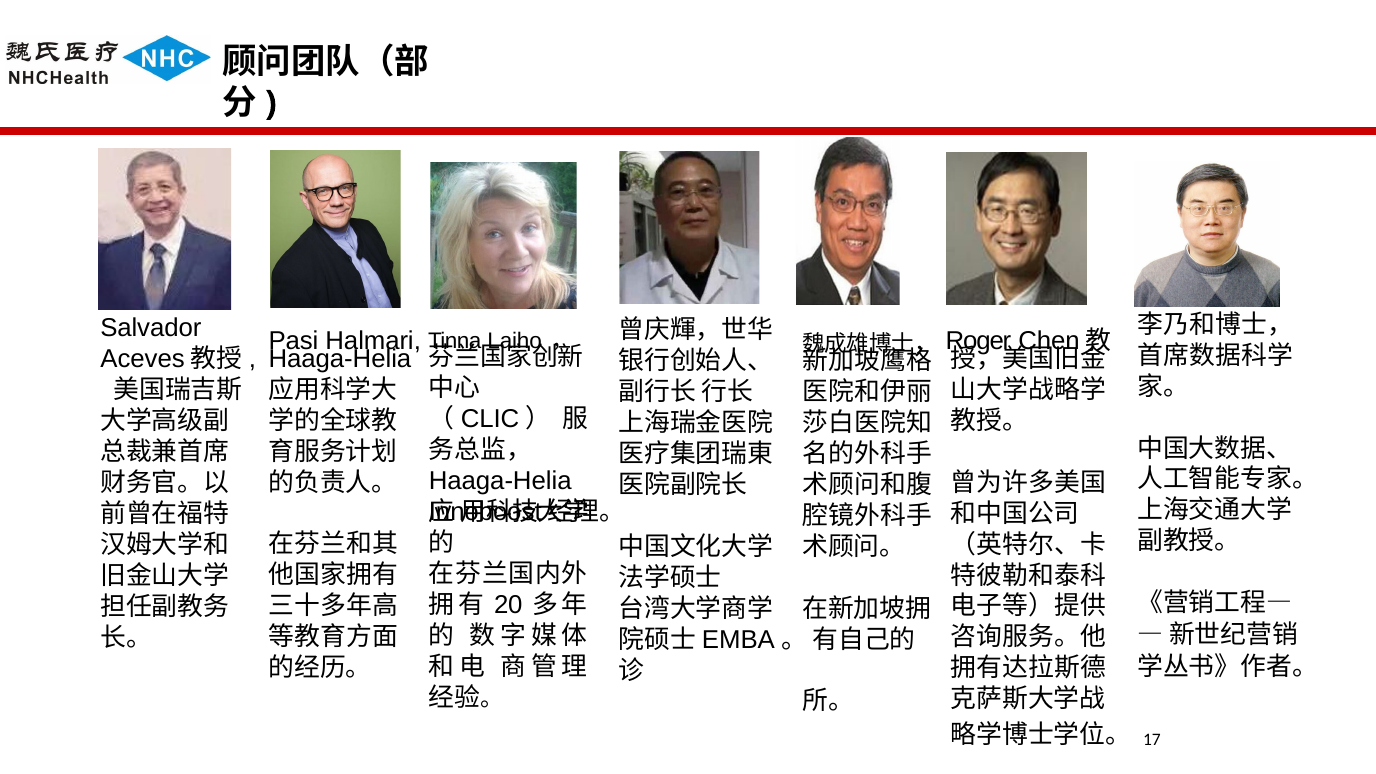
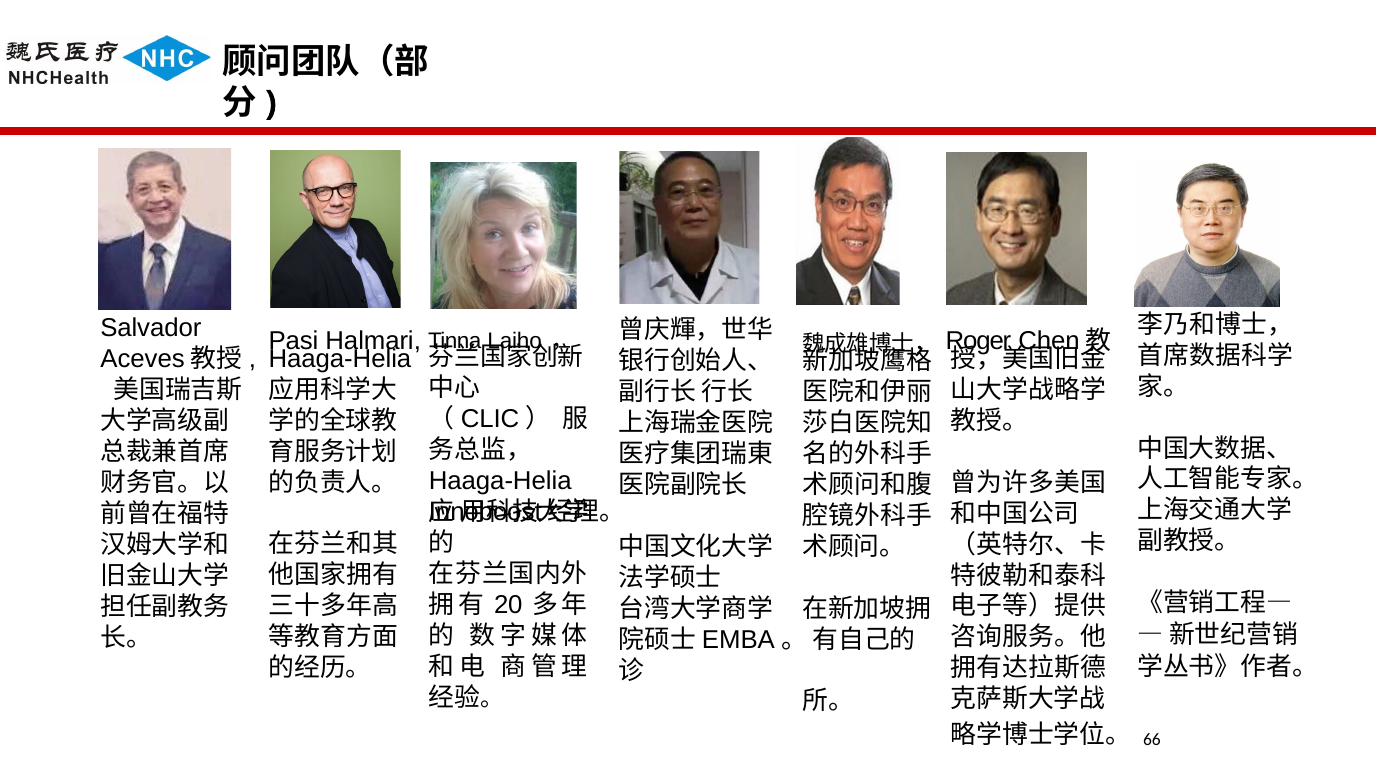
17: 17 -> 66
